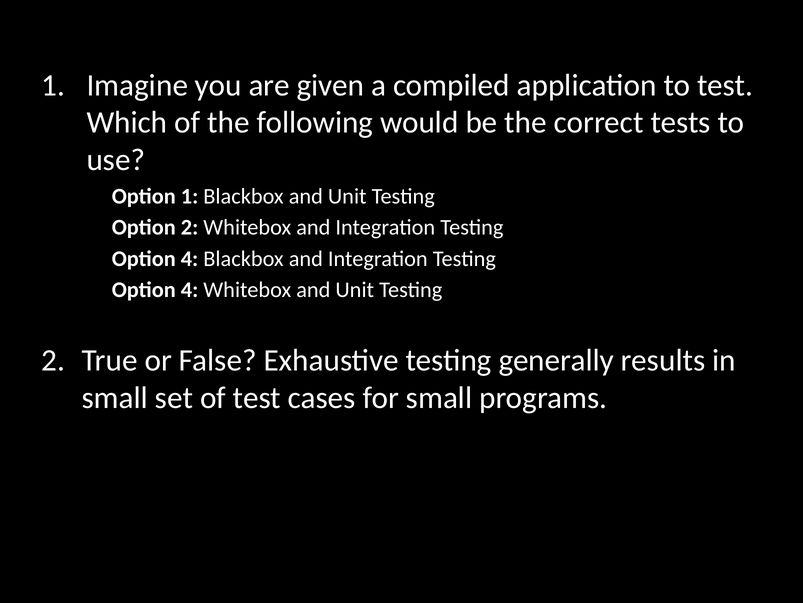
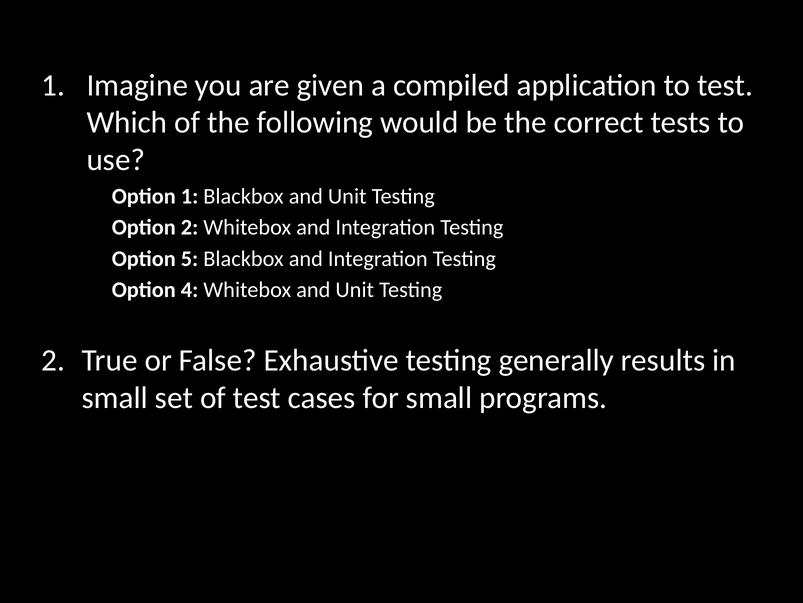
4 at (190, 258): 4 -> 5
